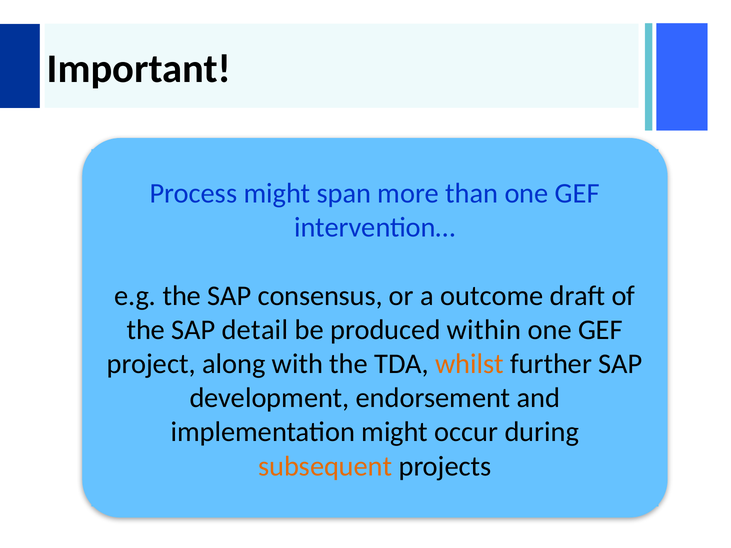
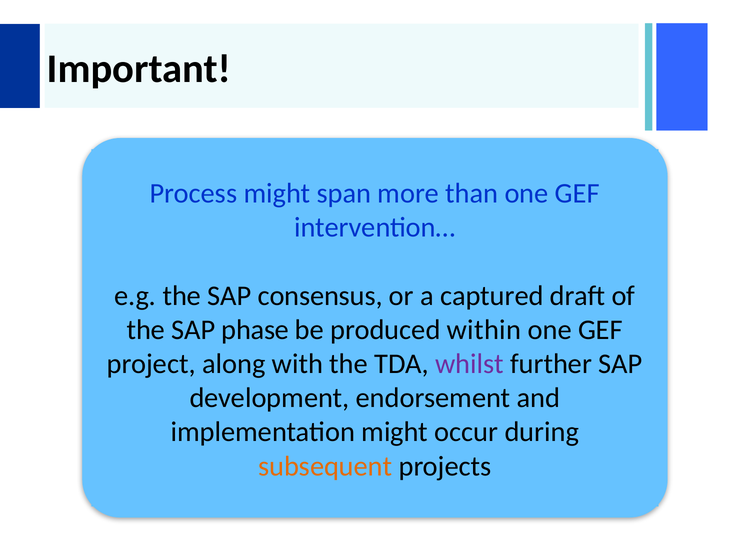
outcome: outcome -> captured
detail: detail -> phase
whilst colour: orange -> purple
